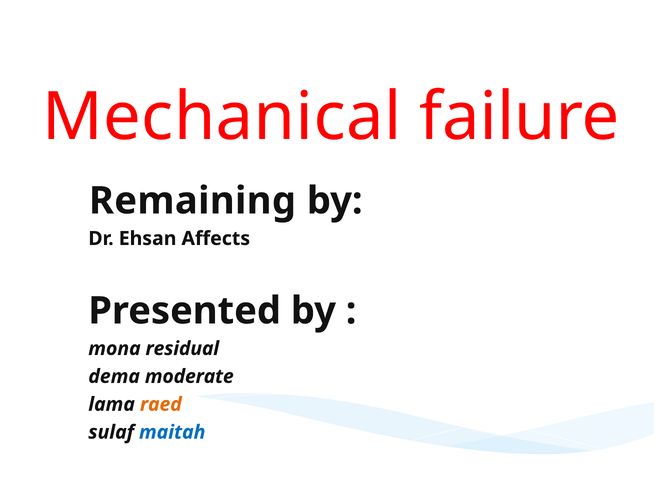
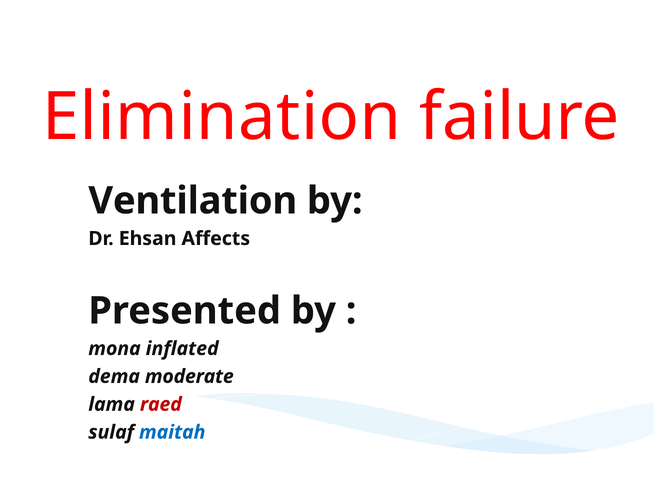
Mechanical: Mechanical -> Elimination
Remaining: Remaining -> Ventilation
residual: residual -> inflated
raed colour: orange -> red
